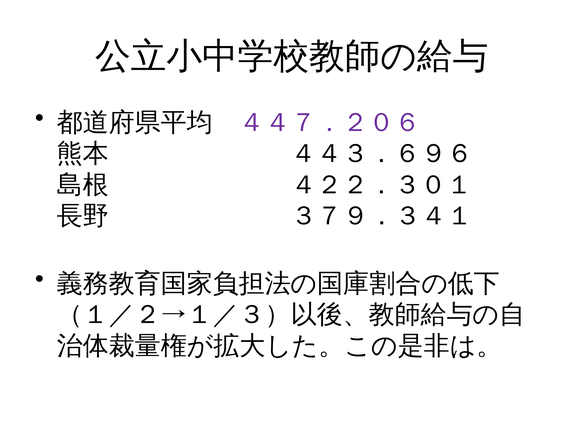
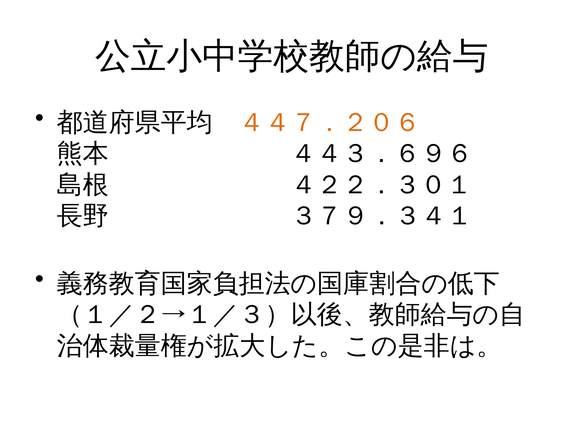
４４７．２０６ colour: purple -> orange
